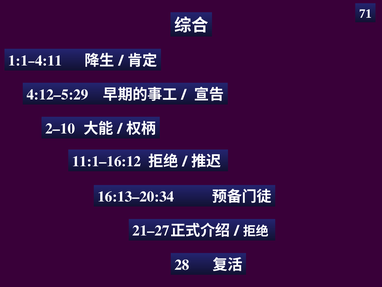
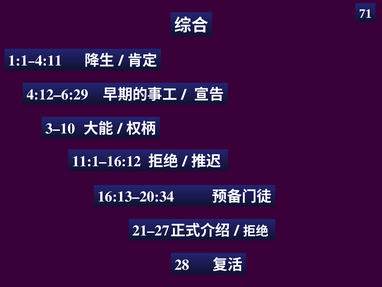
4:12–5:29: 4:12–5:29 -> 4:12–6:29
2–10: 2–10 -> 3–10
